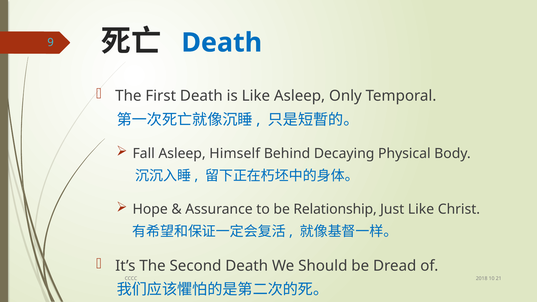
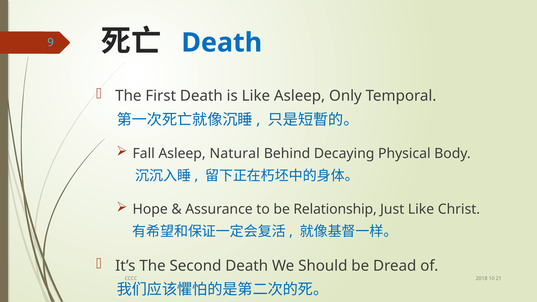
Himself: Himself -> Natural
